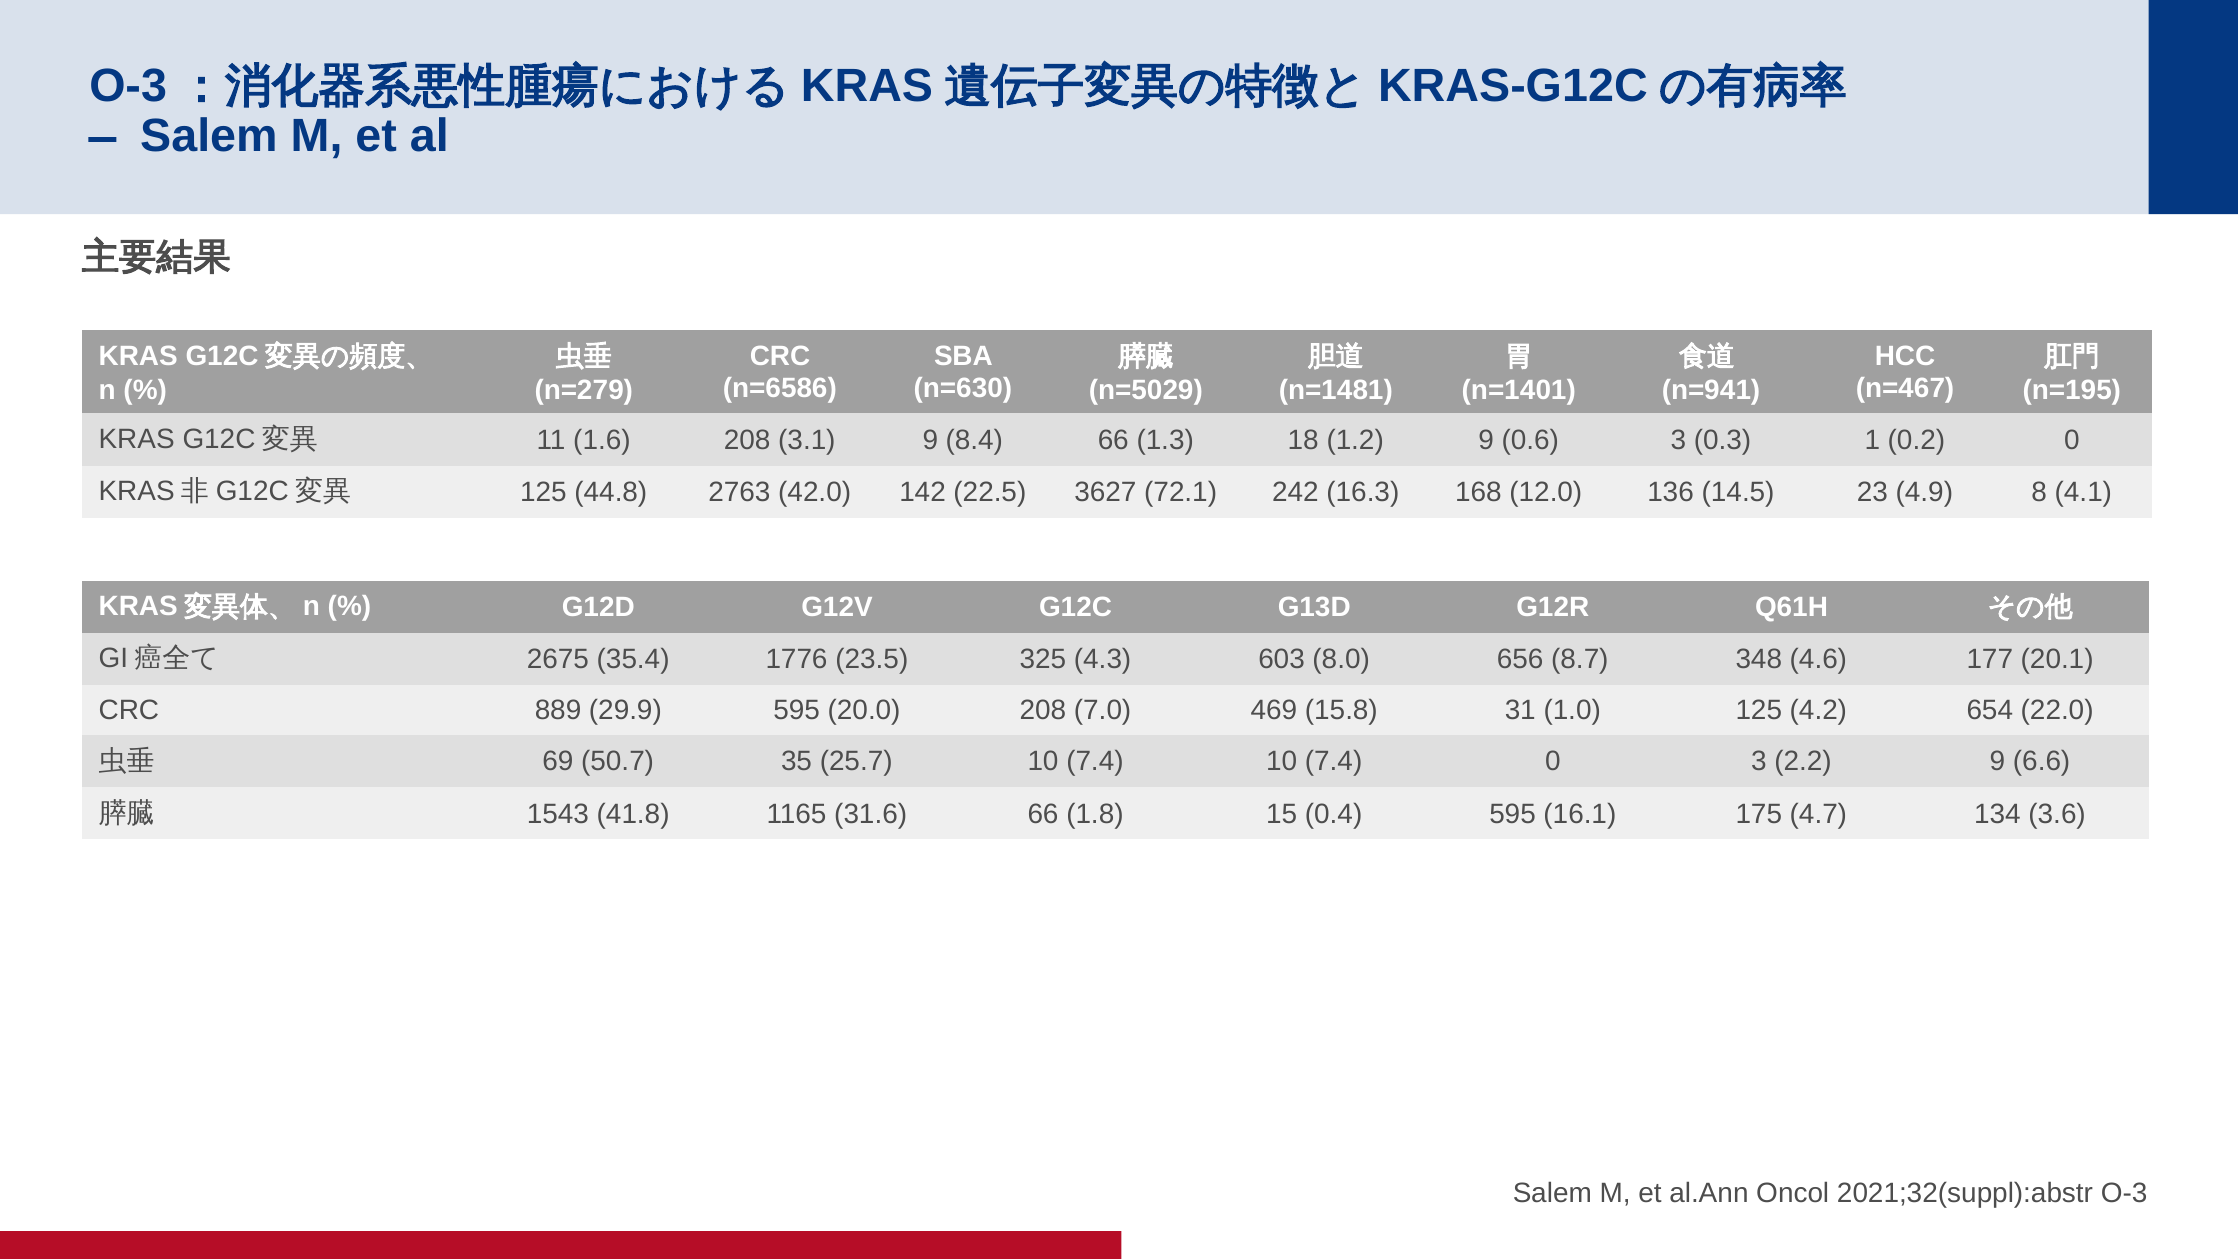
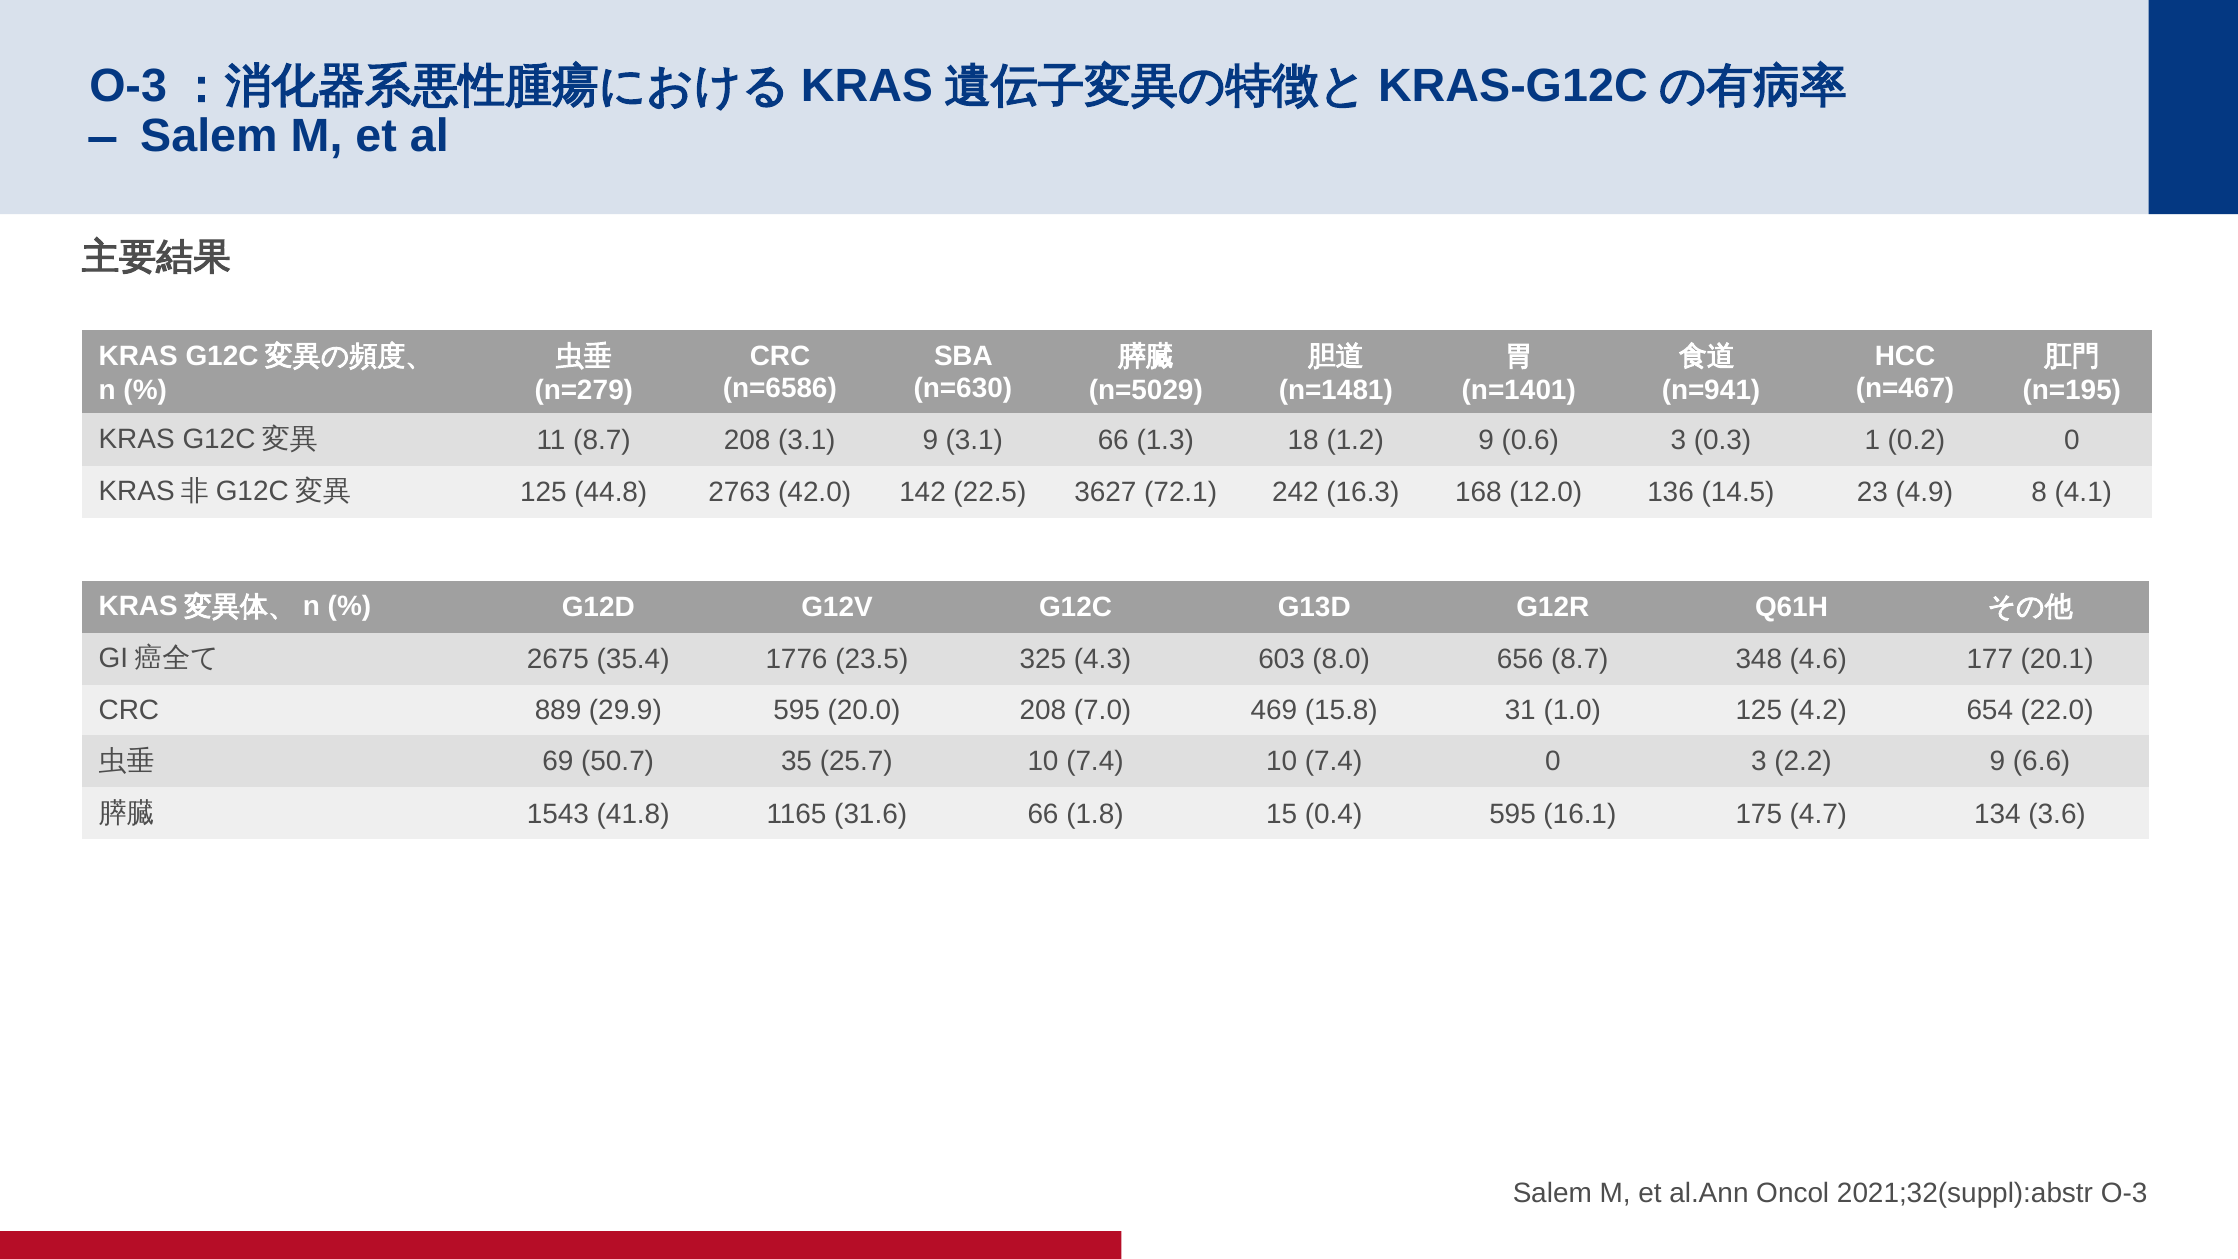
11 1.6: 1.6 -> 8.7
9 8.4: 8.4 -> 3.1
